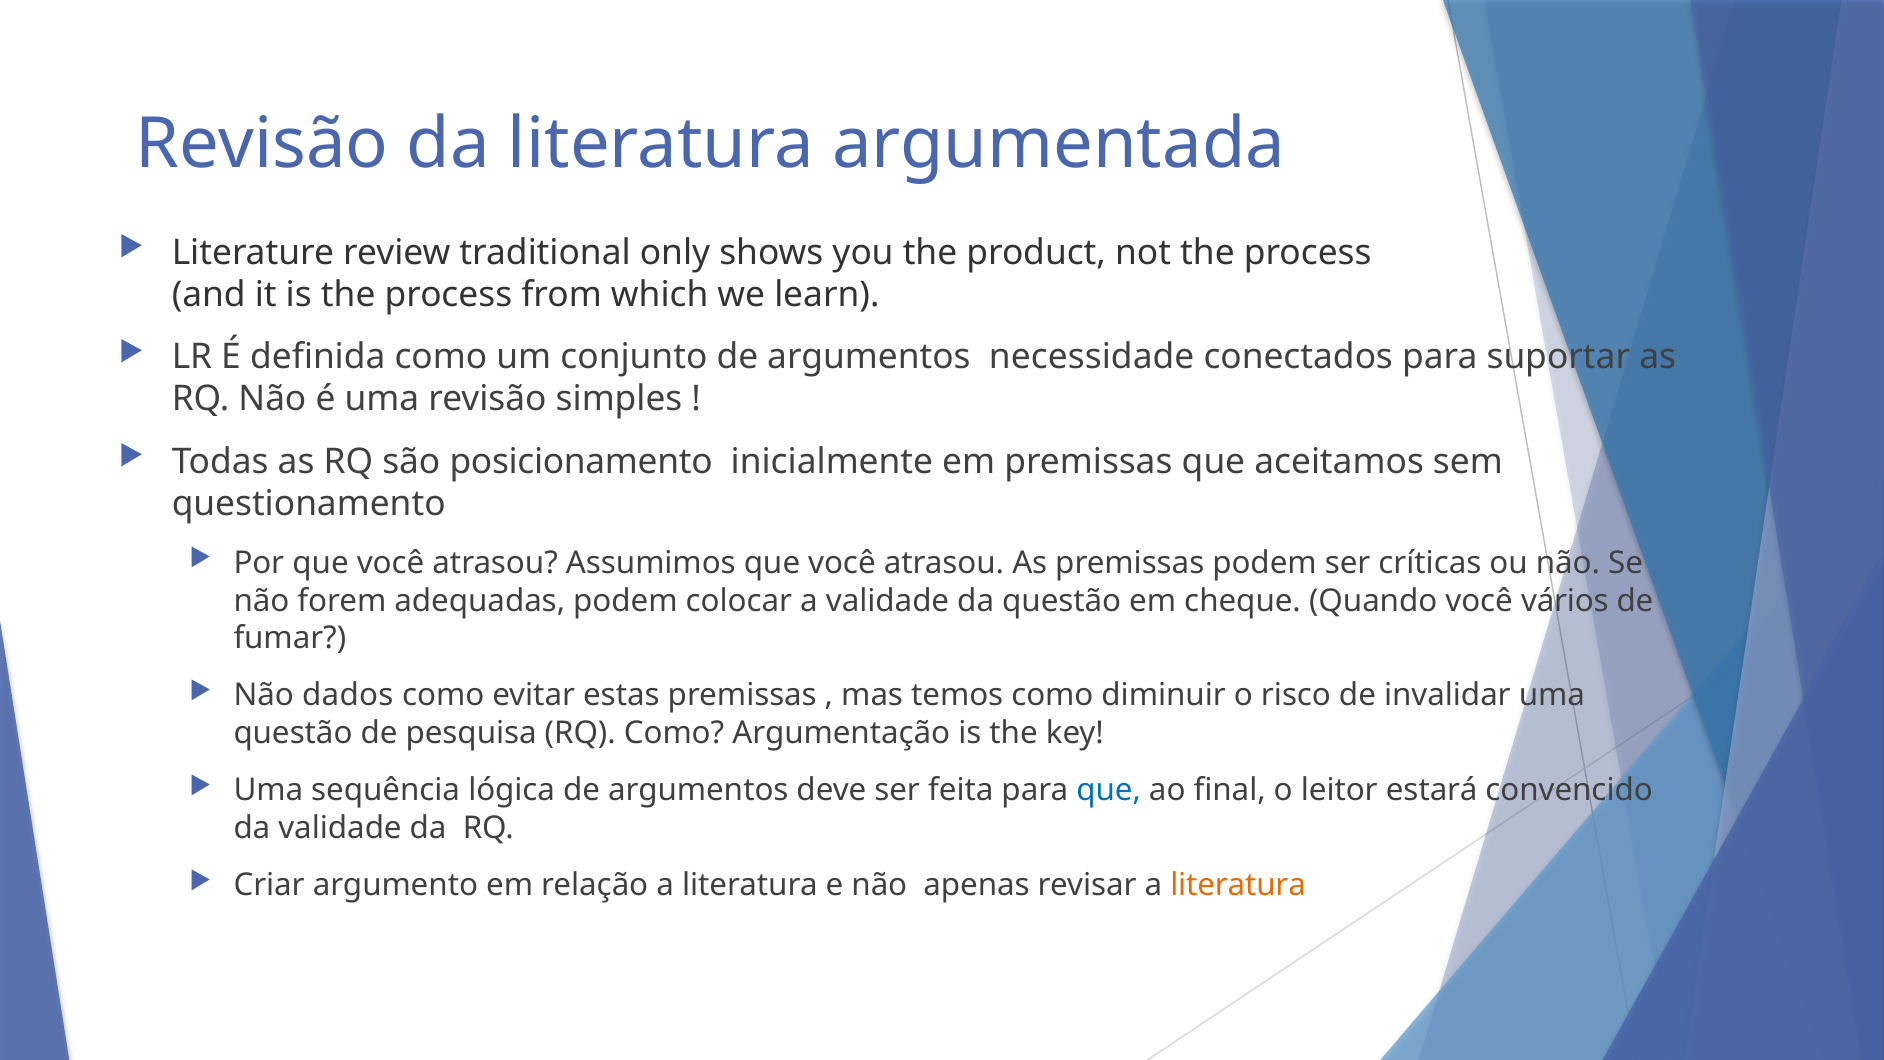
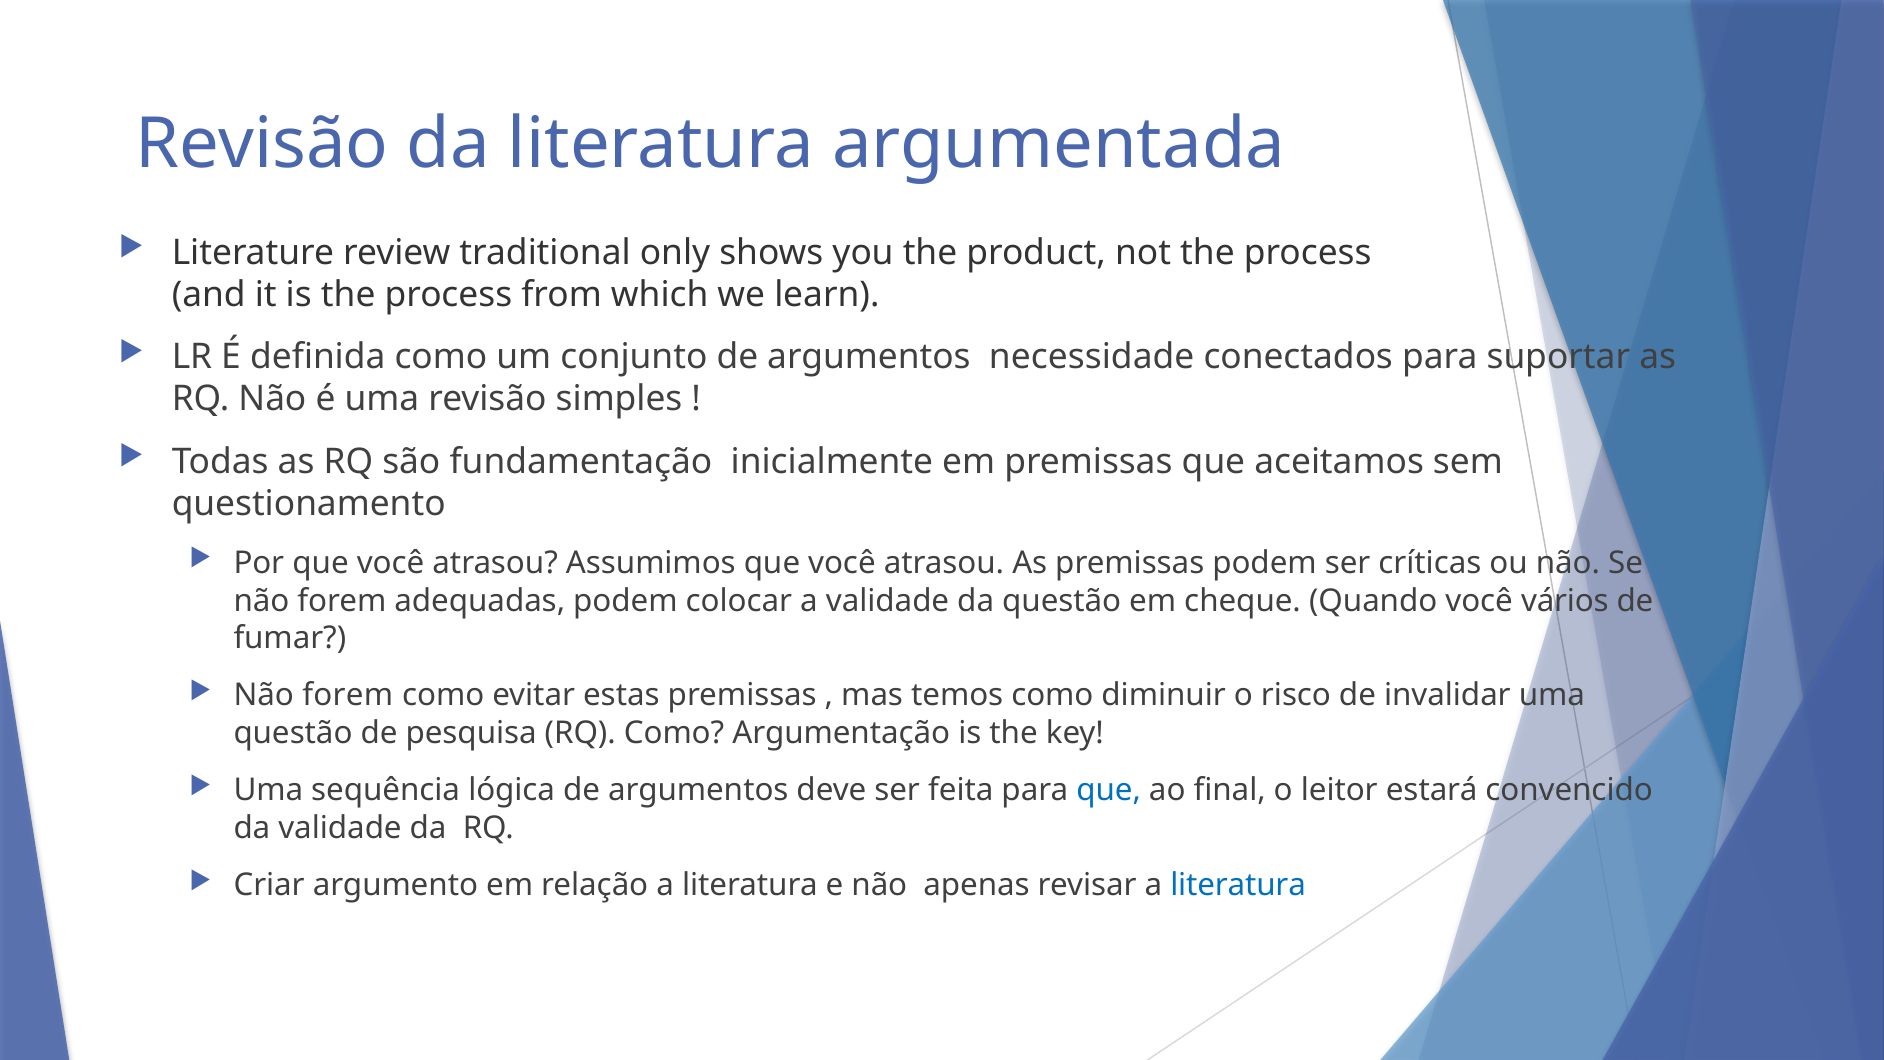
posicionamento: posicionamento -> fundamentação
dados at (348, 695): dados -> forem
literatura at (1238, 885) colour: orange -> blue
